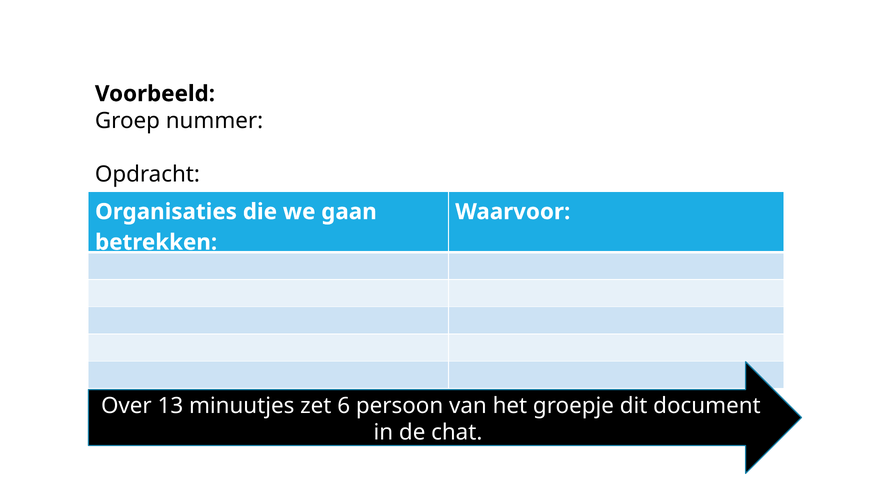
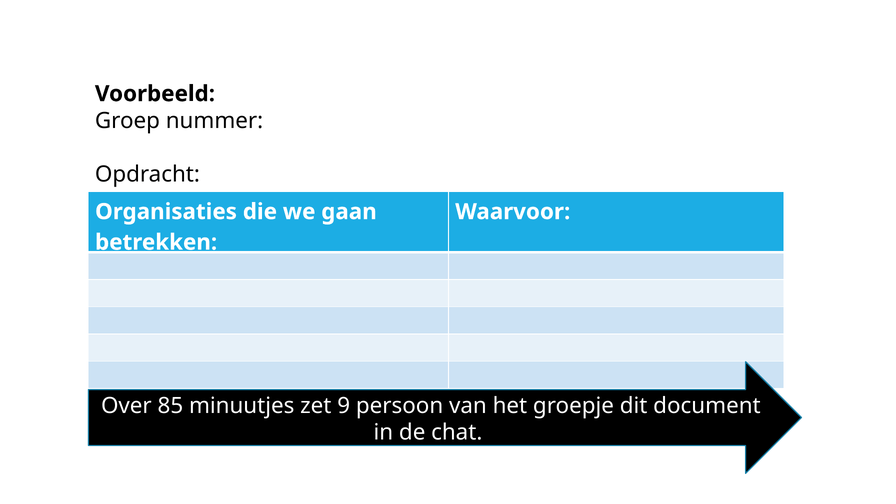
13: 13 -> 85
6: 6 -> 9
